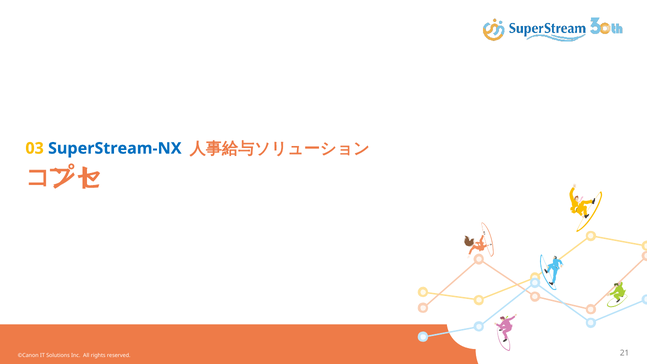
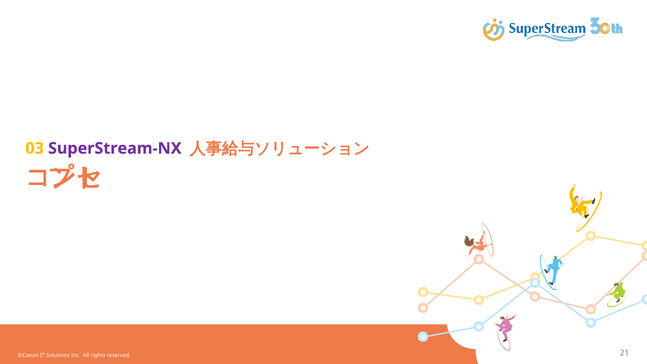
SuperStream-NX colour: blue -> purple
